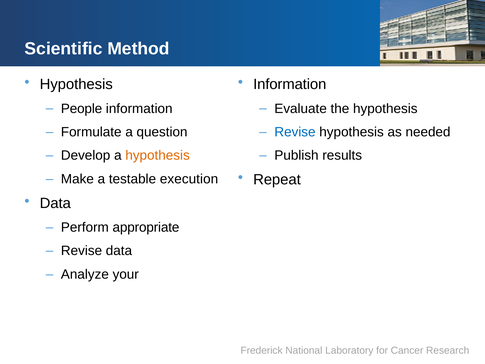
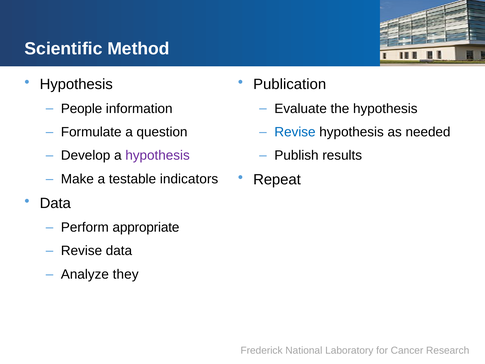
Information at (290, 84): Information -> Publication
hypothesis at (158, 155) colour: orange -> purple
execution: execution -> indicators
your: your -> they
